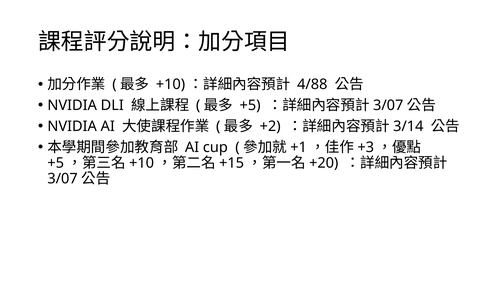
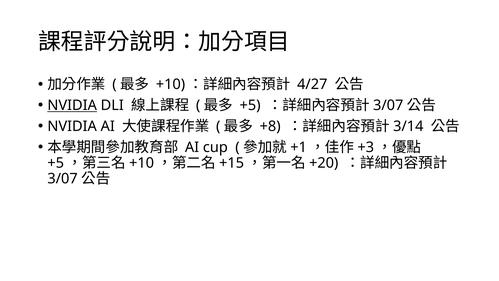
4/88: 4/88 -> 4/27
NVIDIA at (72, 105) underline: none -> present
+2: +2 -> +8
